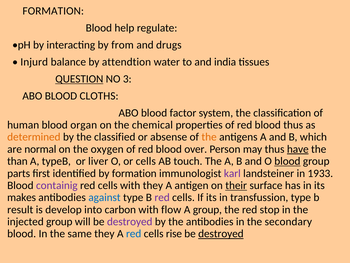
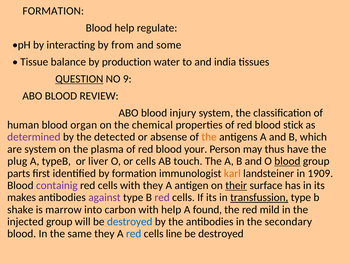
drugs: drugs -> some
Injurd: Injurd -> Tissue
attendtion: attendtion -> production
3: 3 -> 9
CLOTHS: CLOTHS -> REVIEW
factor: factor -> injury
blood thus: thus -> stick
determined colour: orange -> purple
classified: classified -> detected
are normal: normal -> system
oxygen: oxygen -> plasma
over: over -> your
have underline: present -> none
than: than -> plug
karl colour: purple -> orange
1933: 1933 -> 1909
against colour: blue -> purple
transfussion underline: none -> present
result: result -> shake
develop: develop -> marrow
with flow: flow -> help
A group: group -> found
stop: stop -> mild
destroyed at (130, 221) colour: purple -> blue
rise: rise -> line
destroyed at (221, 233) underline: present -> none
